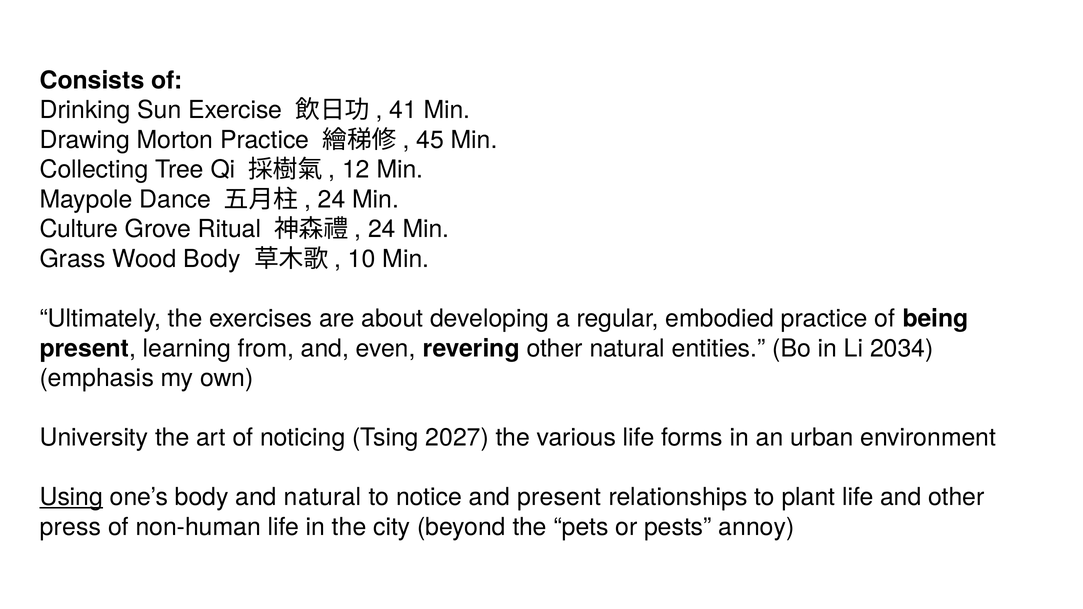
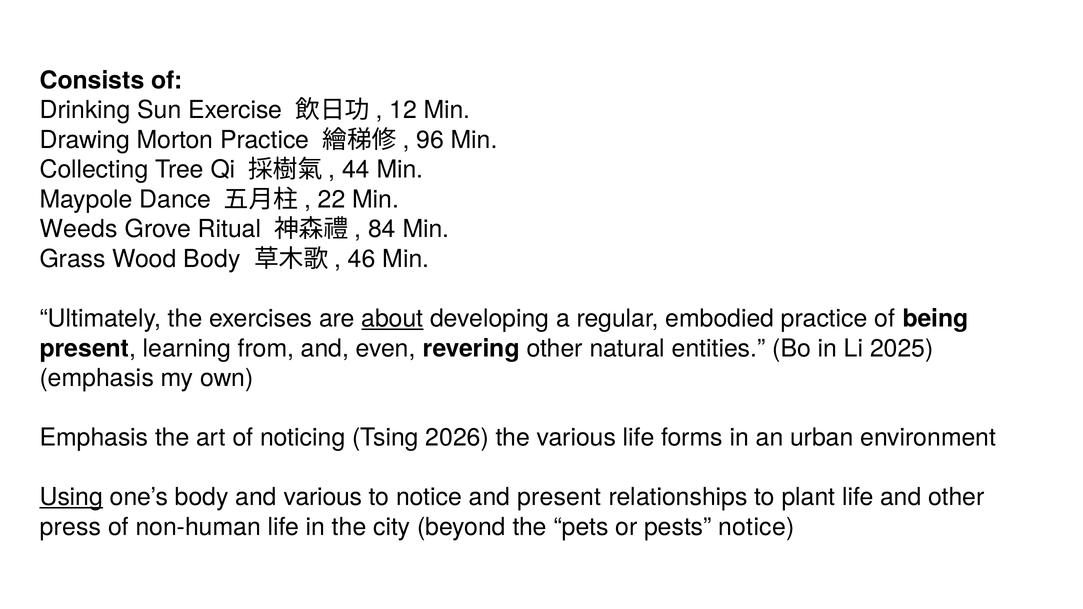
41: 41 -> 12
45: 45 -> 96
12: 12 -> 44
24 at (332, 200): 24 -> 22
Culture: Culture -> Weeds
24 at (382, 229): 24 -> 84
10: 10 -> 46
about underline: none -> present
2034: 2034 -> 2025
University at (94, 438): University -> Emphasis
2027: 2027 -> 2026
and natural: natural -> various
pests annoy: annoy -> notice
